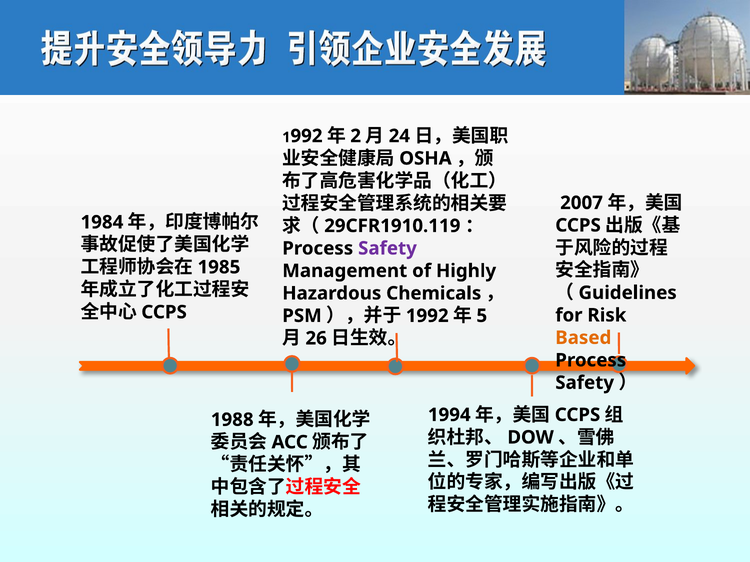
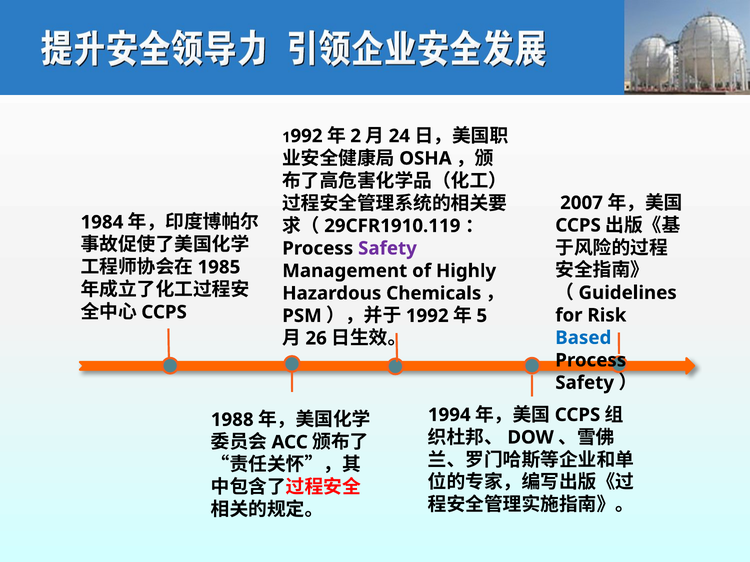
Based colour: orange -> blue
